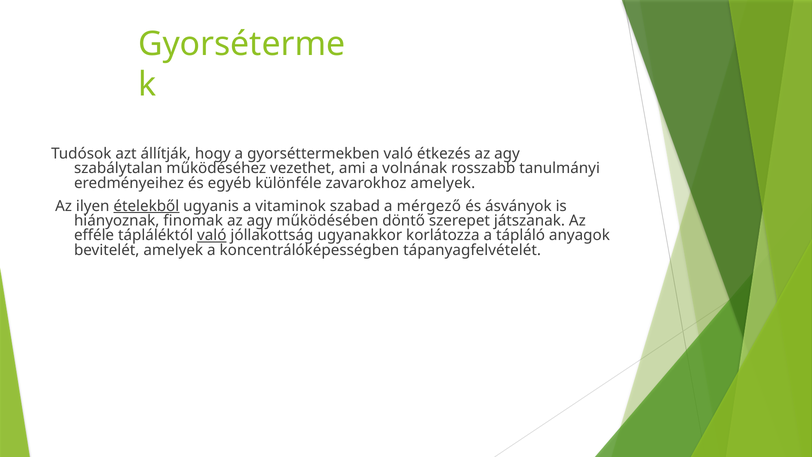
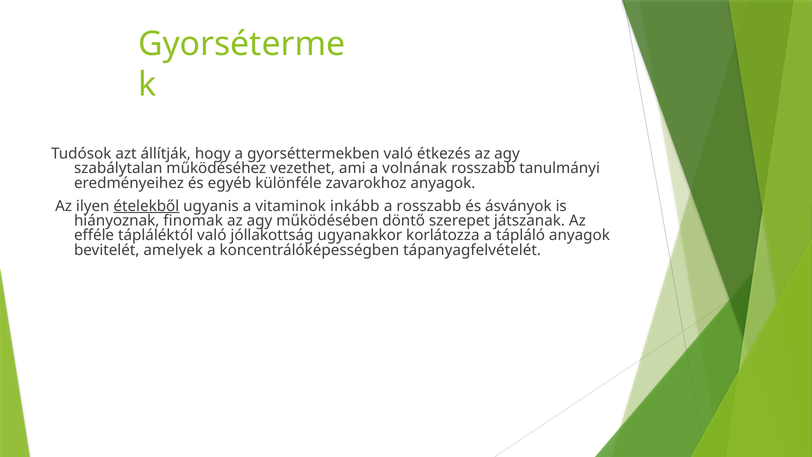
zavarokhoz amelyek: amelyek -> anyagok
szabad: szabad -> inkább
a mérgező: mérgező -> rosszabb
való at (212, 235) underline: present -> none
